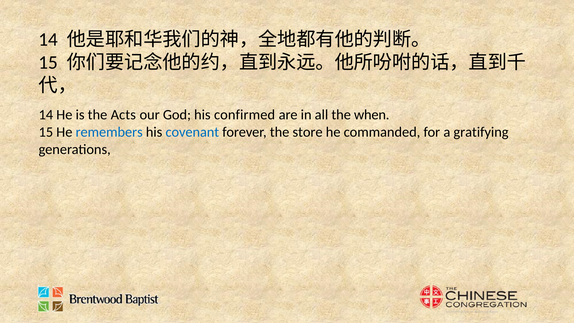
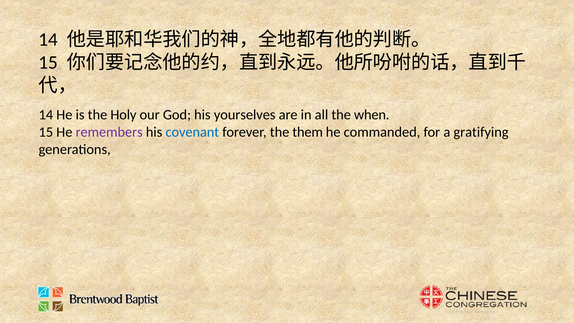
Acts: Acts -> Holy
confirmed: confirmed -> yourselves
remembers colour: blue -> purple
store: store -> them
